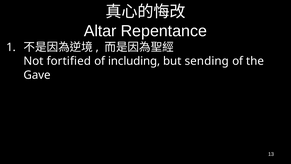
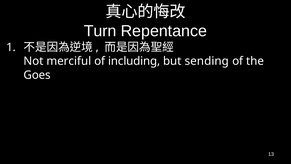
Altar: Altar -> Turn
fortified: fortified -> merciful
Gave: Gave -> Goes
